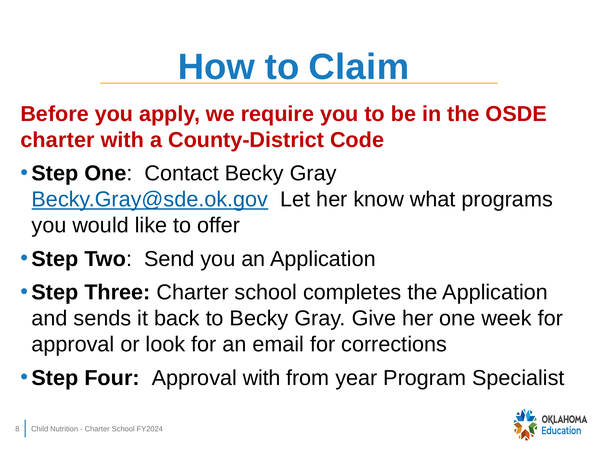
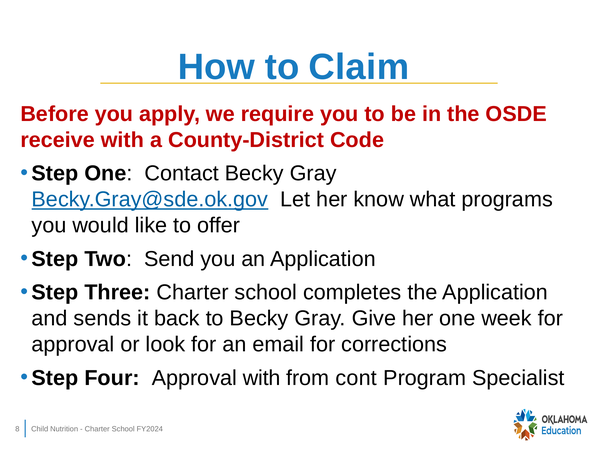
charter at (58, 140): charter -> receive
year: year -> cont
